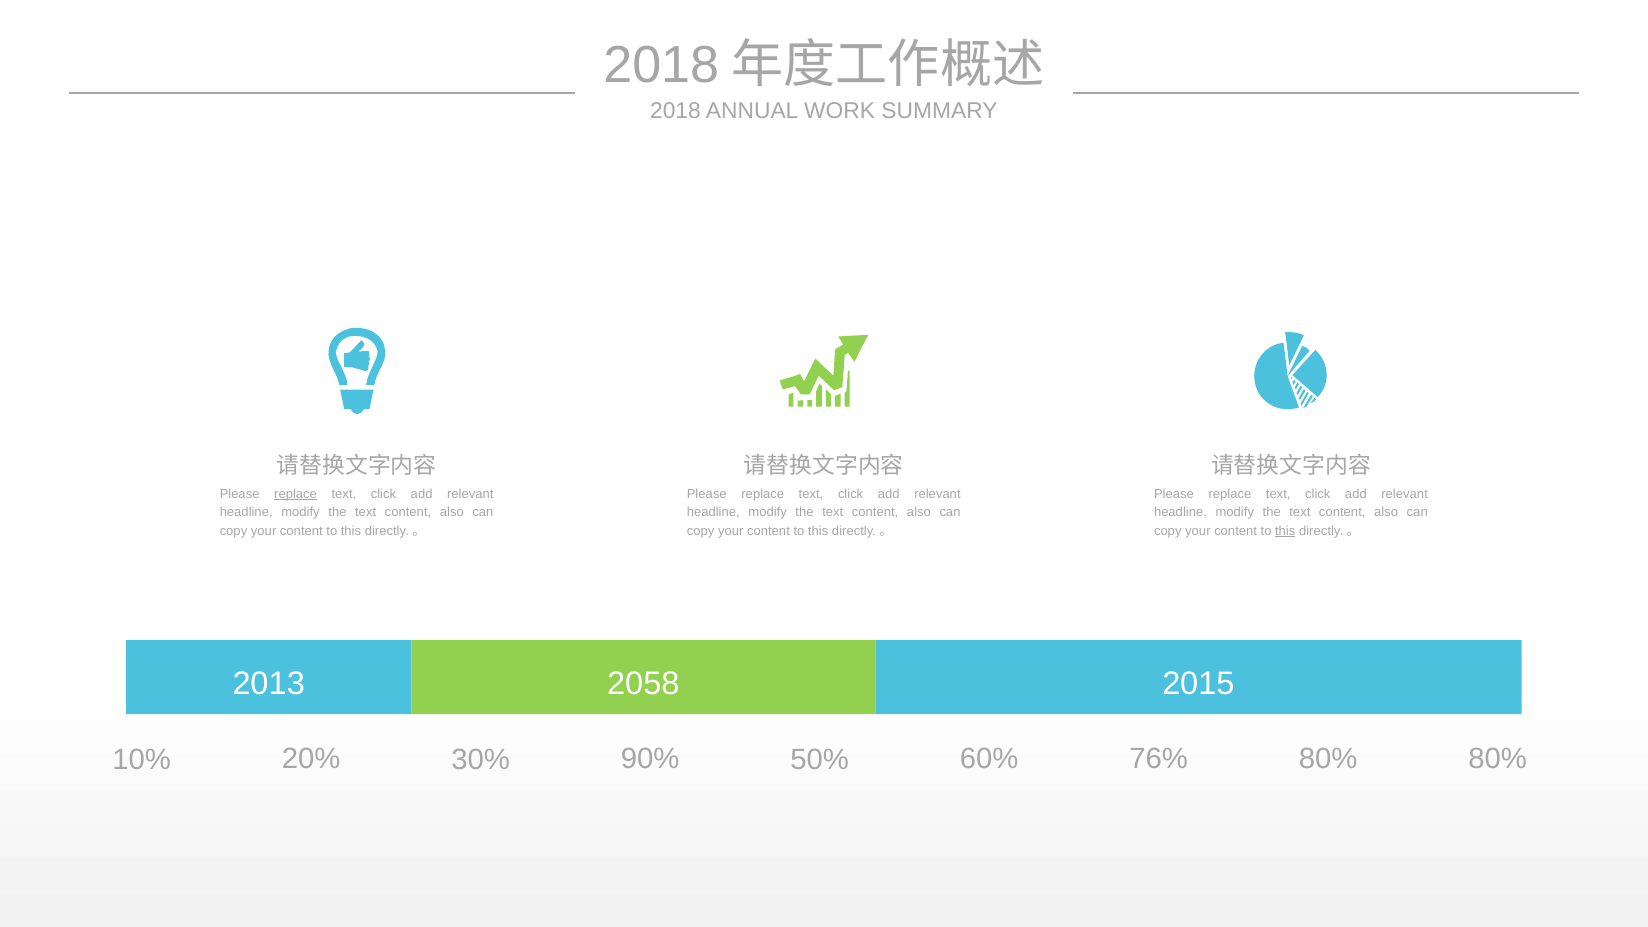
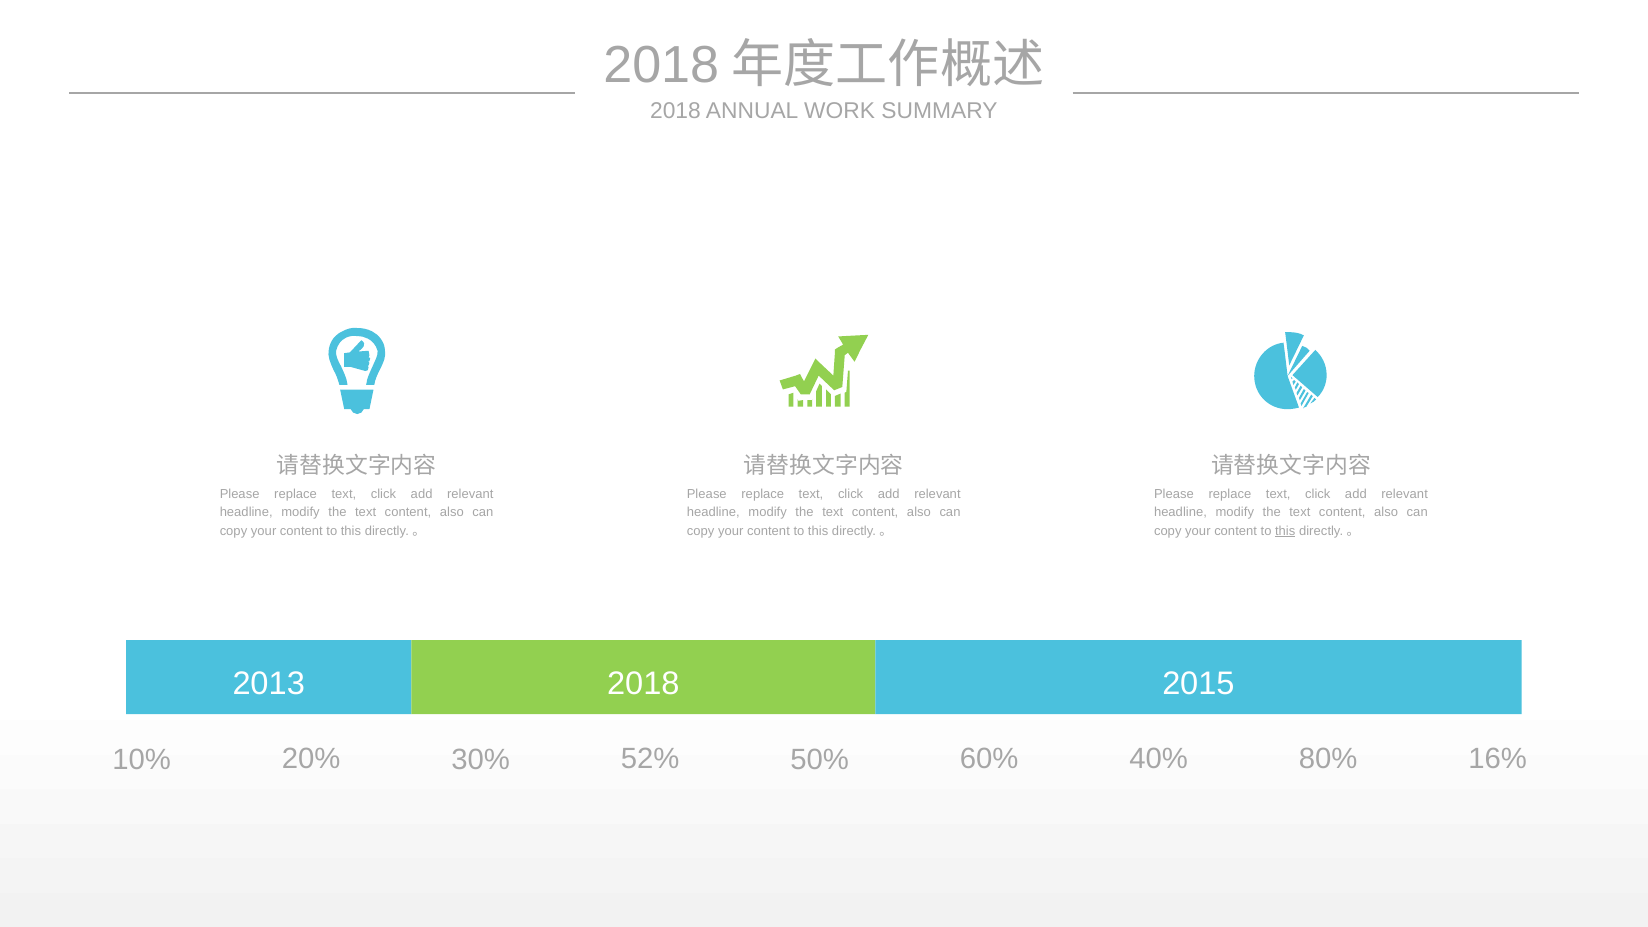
replace at (296, 494) underline: present -> none
2013 2058: 2058 -> 2018
90%: 90% -> 52%
76%: 76% -> 40%
80% 80%: 80% -> 16%
